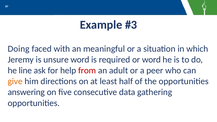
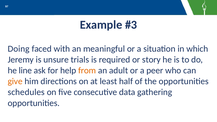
unsure word: word -> trials
or word: word -> story
from colour: red -> orange
answering: answering -> schedules
